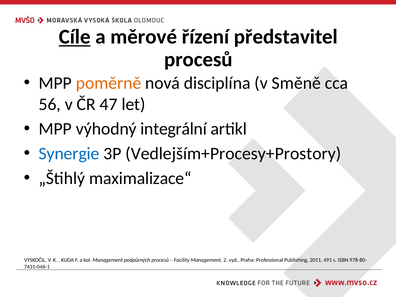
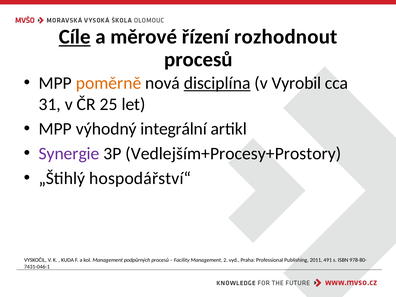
představitel: představitel -> rozhodnout
disciplína underline: none -> present
Směně: Směně -> Vyrobil
56: 56 -> 31
47: 47 -> 25
Synergie colour: blue -> purple
maximalizace“: maximalizace“ -> hospodářství“
